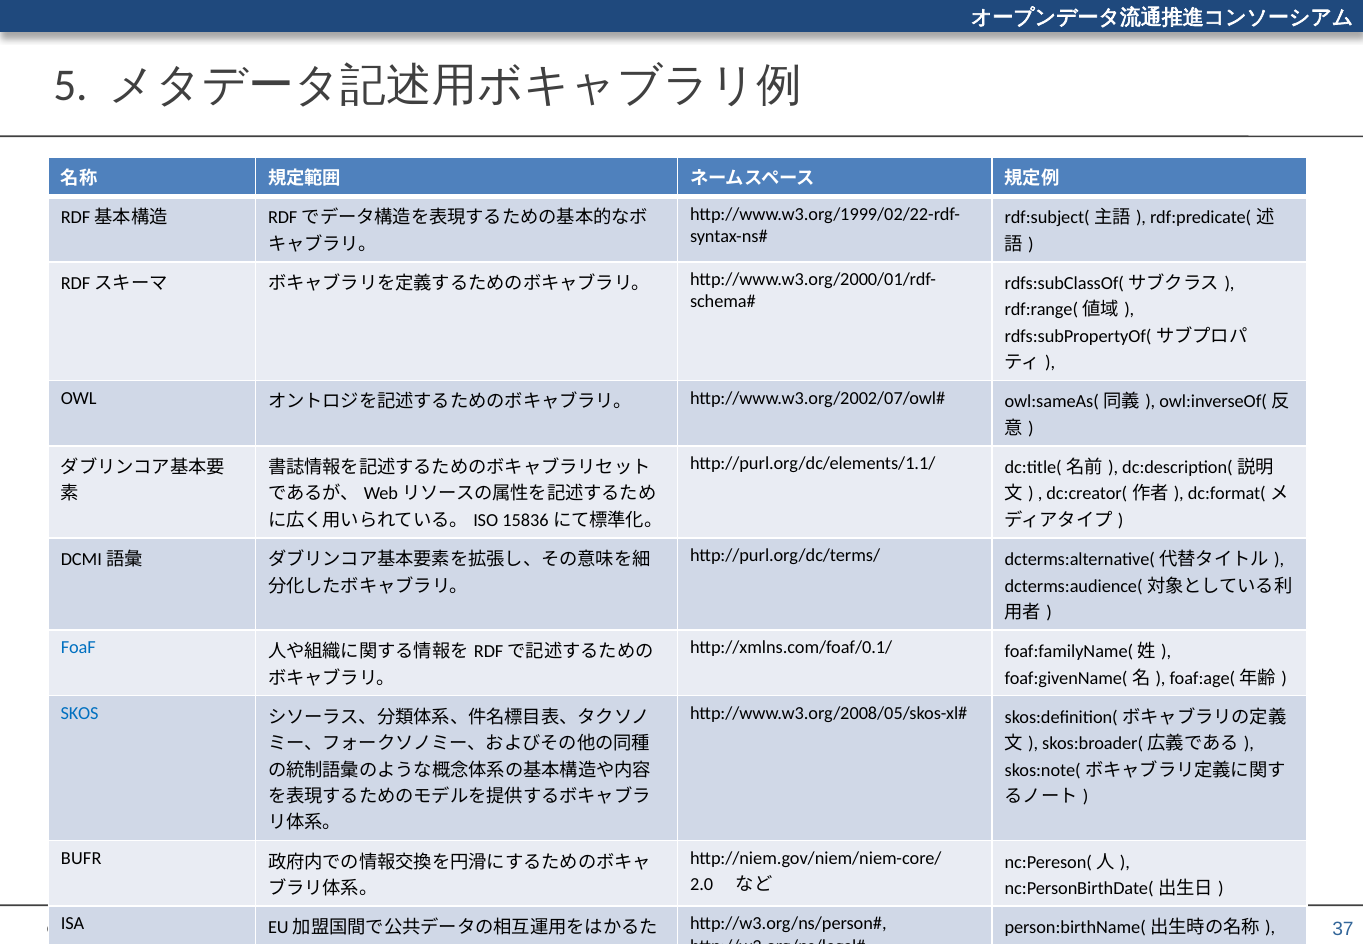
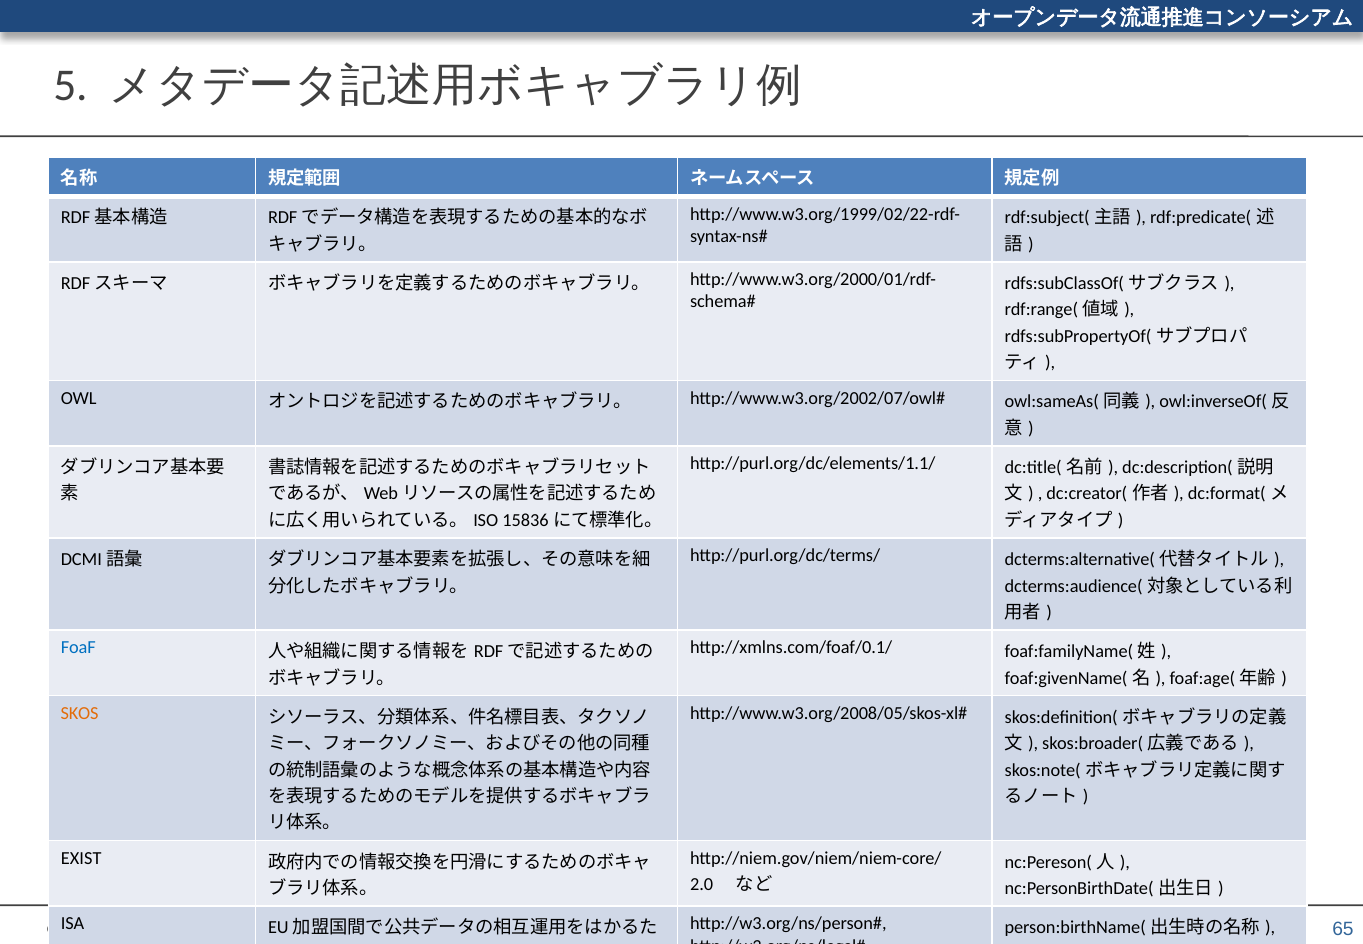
SKOS colour: blue -> orange
BUFR: BUFR -> EXIST
37: 37 -> 65
